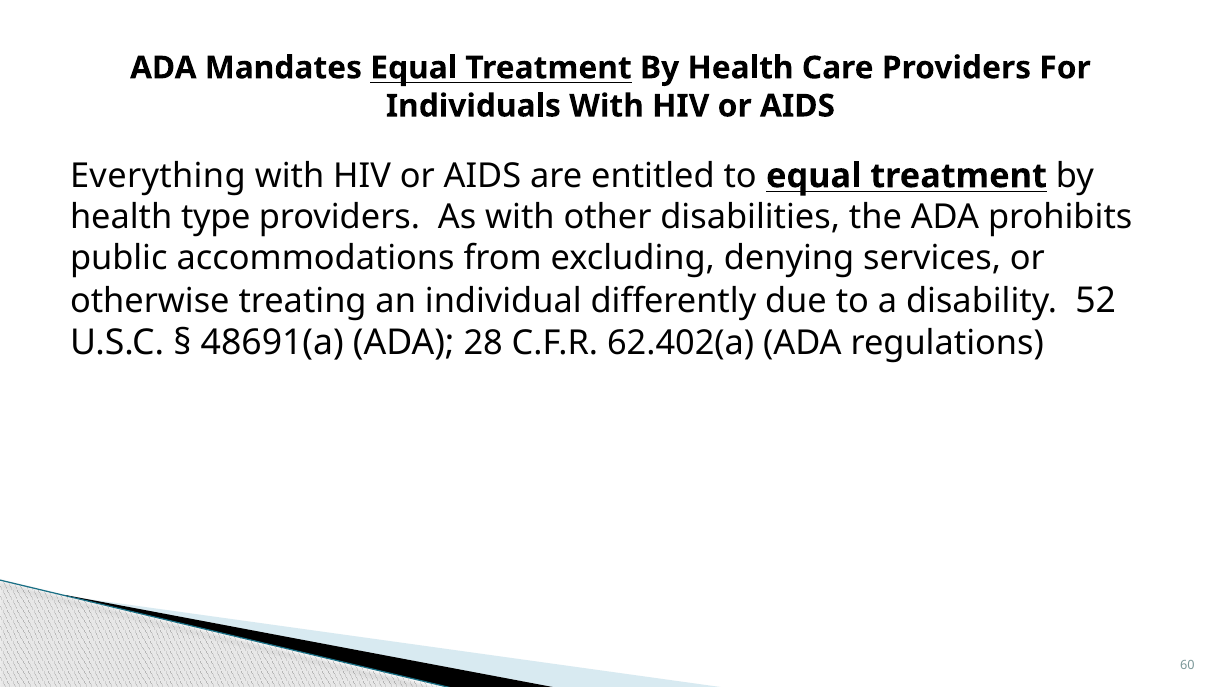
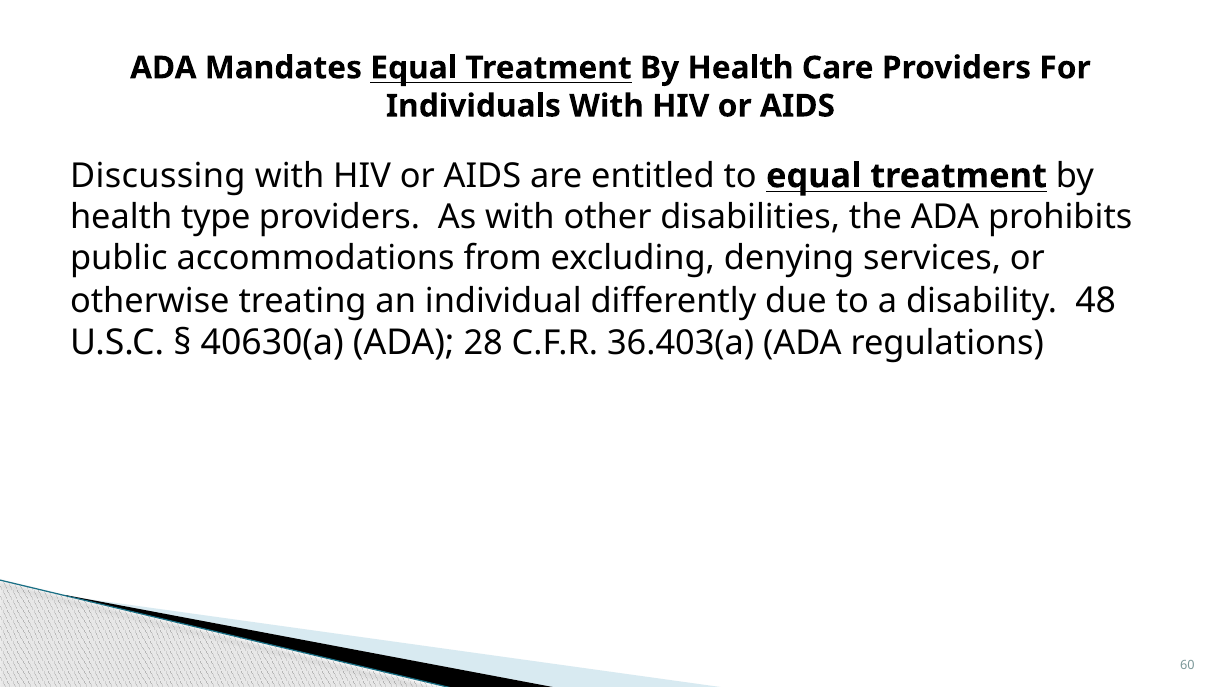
Everything: Everything -> Discussing
52: 52 -> 48
48691(a: 48691(a -> 40630(a
62.402(a: 62.402(a -> 36.403(a
